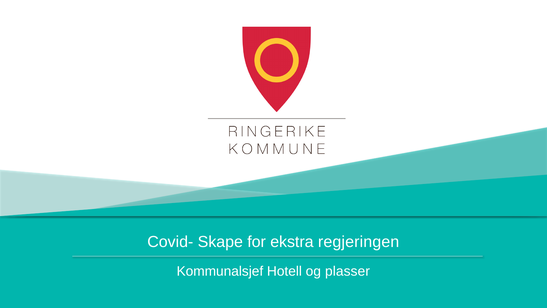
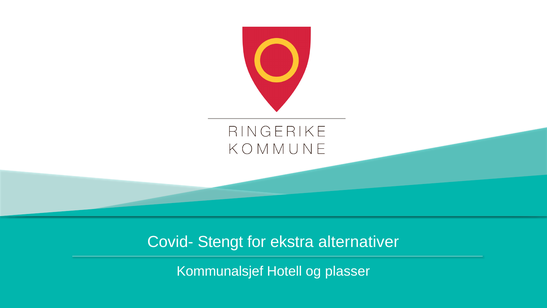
Skape: Skape -> Stengt
regjeringen: regjeringen -> alternativer
